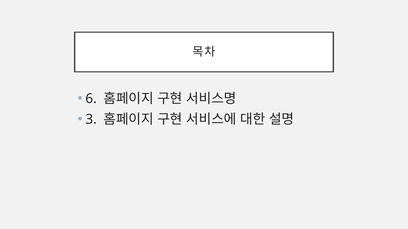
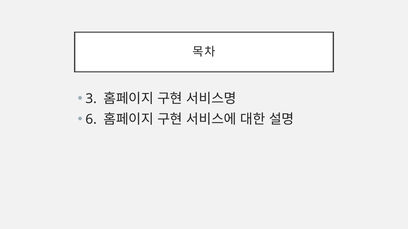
6: 6 -> 3
3: 3 -> 6
